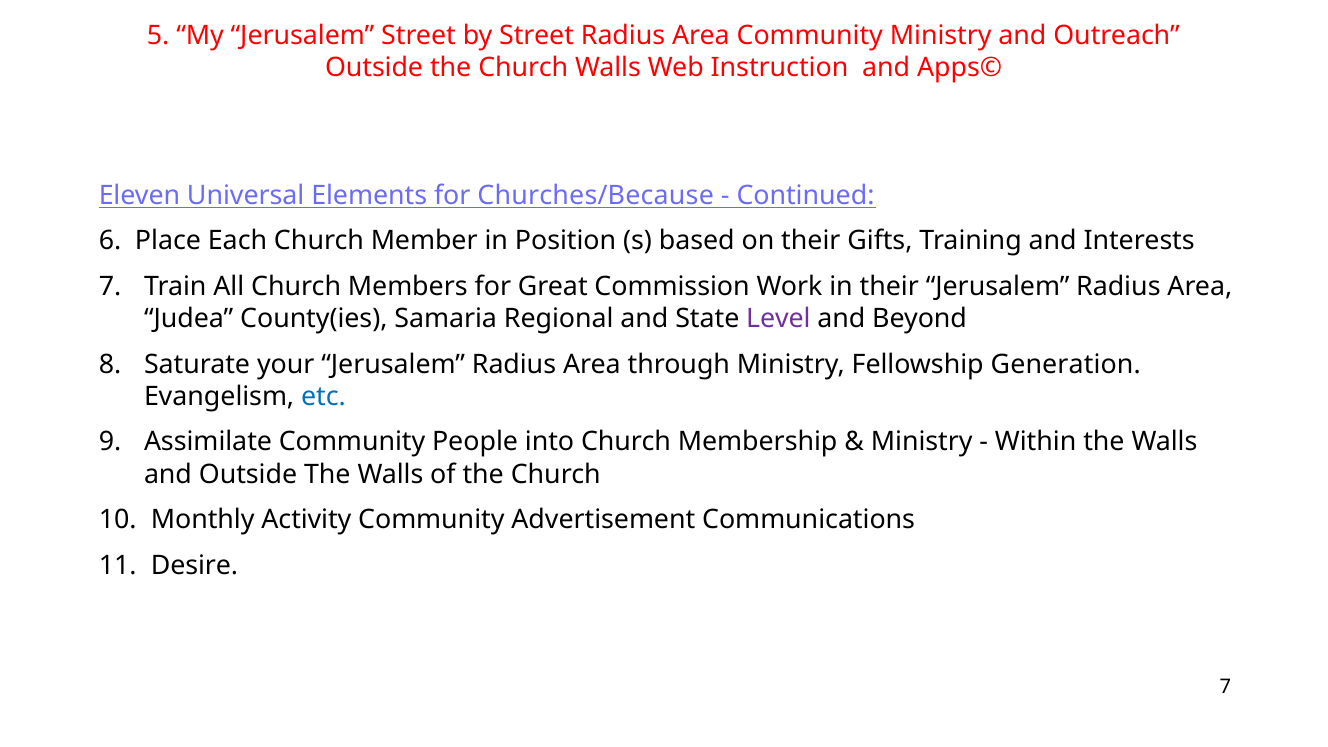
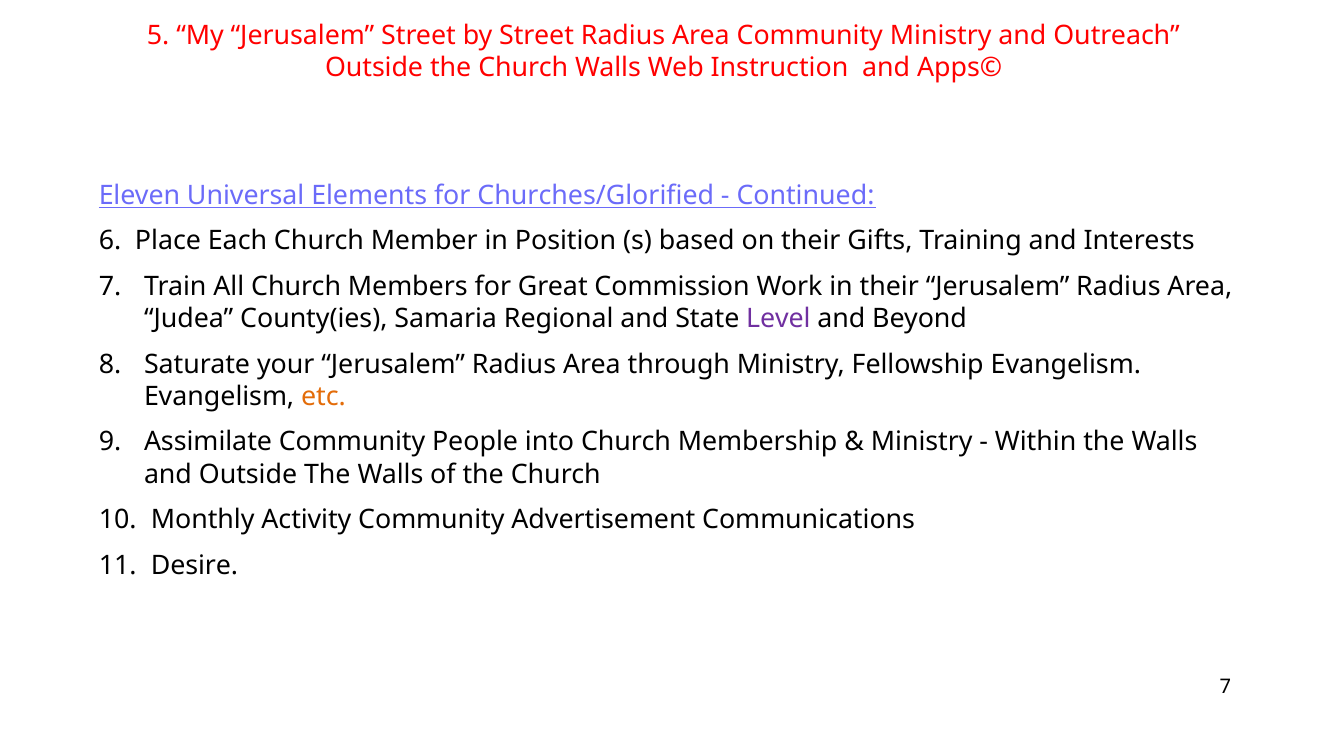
Churches/Because: Churches/Because -> Churches/Glorified
Fellowship Generation: Generation -> Evangelism
etc colour: blue -> orange
